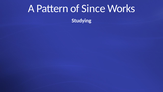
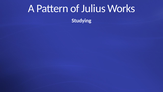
Since: Since -> Julius
